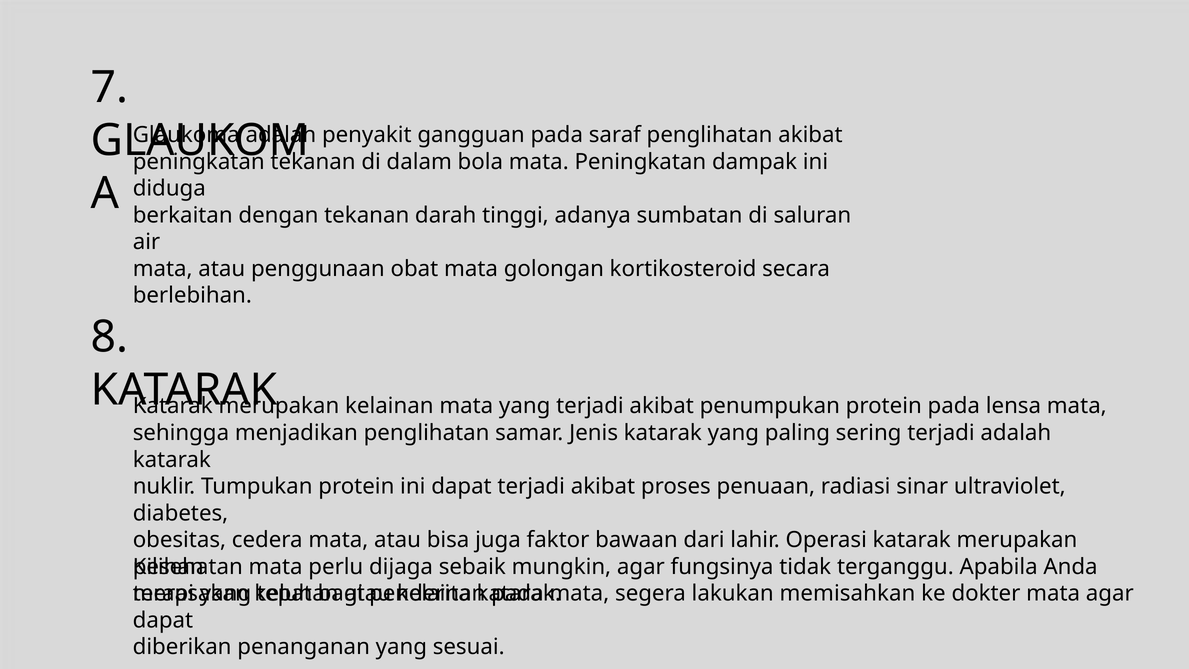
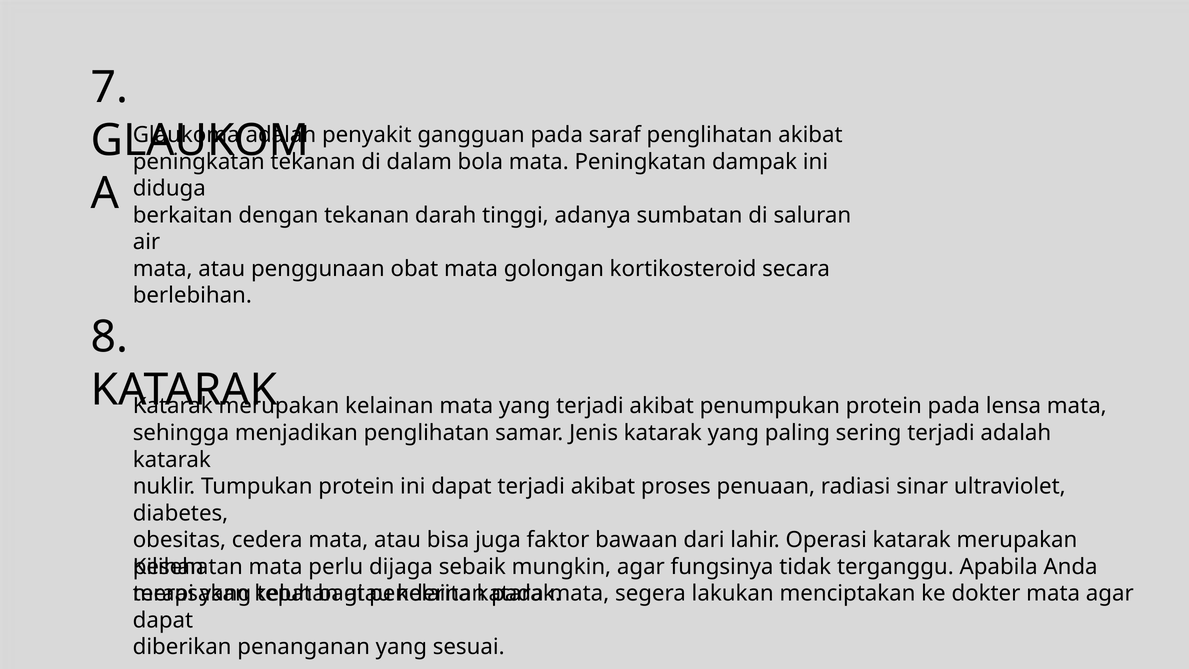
memisahkan: memisahkan -> menciptakan
